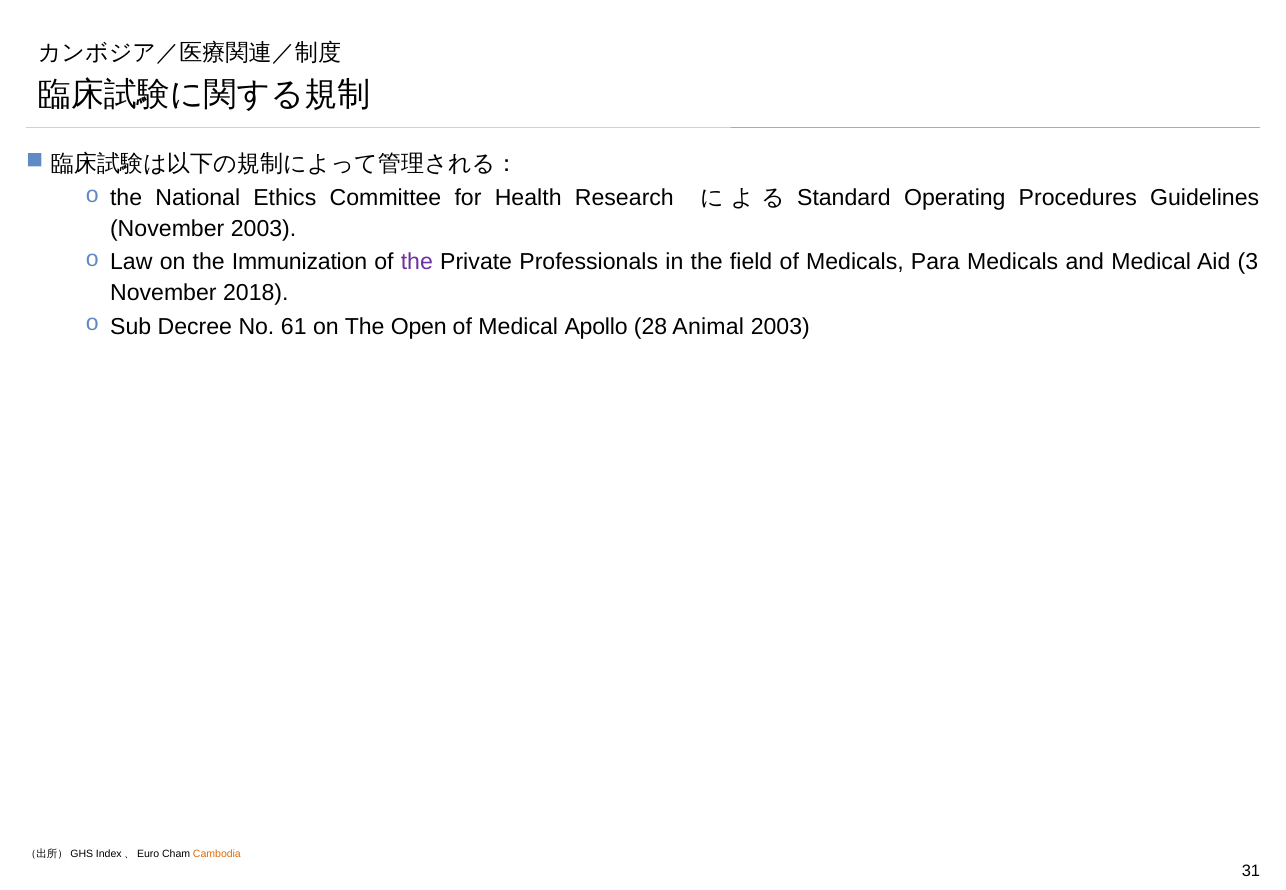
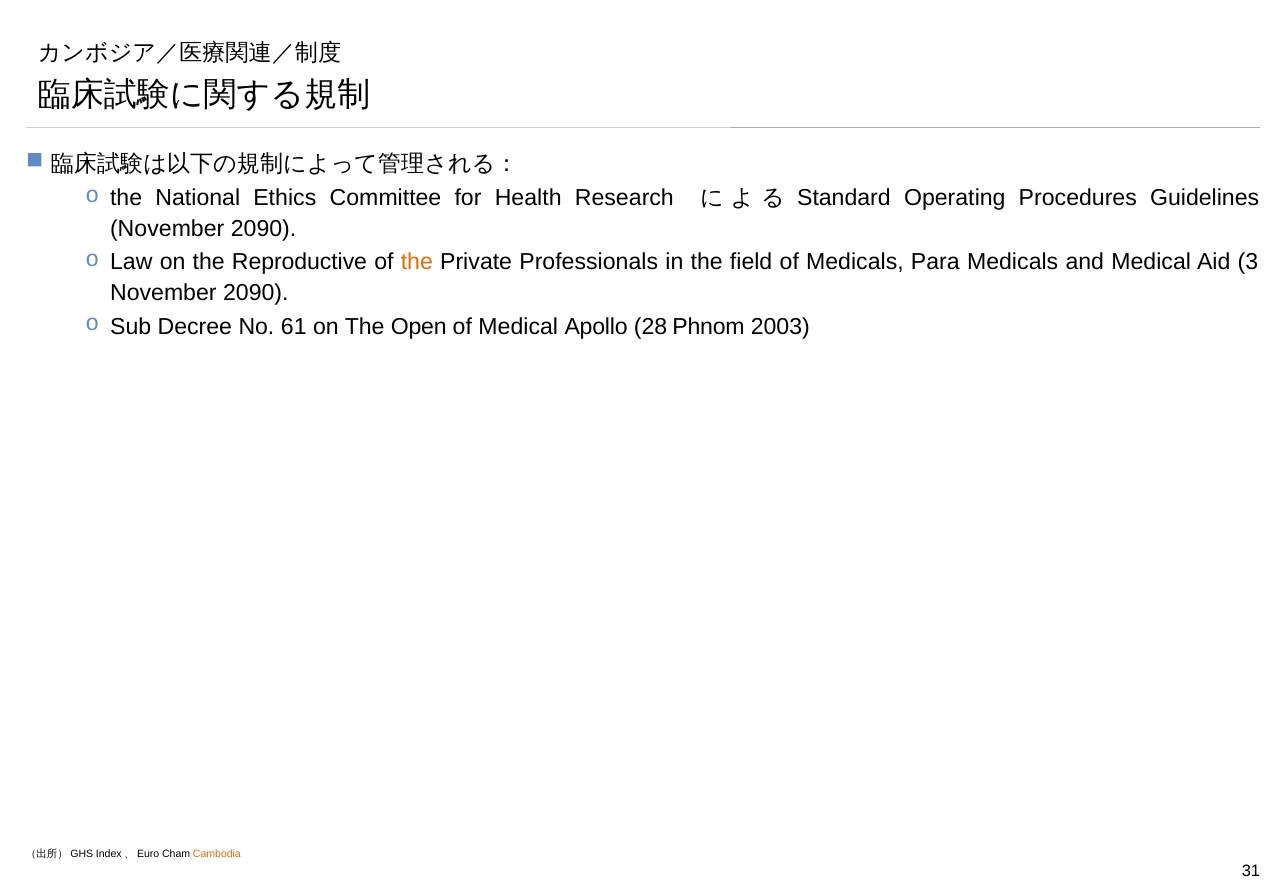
2003 at (264, 228): 2003 -> 2090
Immunization: Immunization -> Reproductive
the at (417, 262) colour: purple -> orange
2018 at (256, 293): 2018 -> 2090
Animal: Animal -> Phnom
